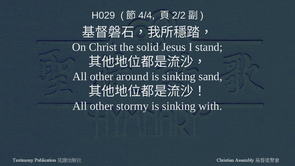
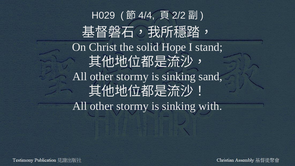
Jesus: Jesus -> Hope
around at (132, 77): around -> stormy
